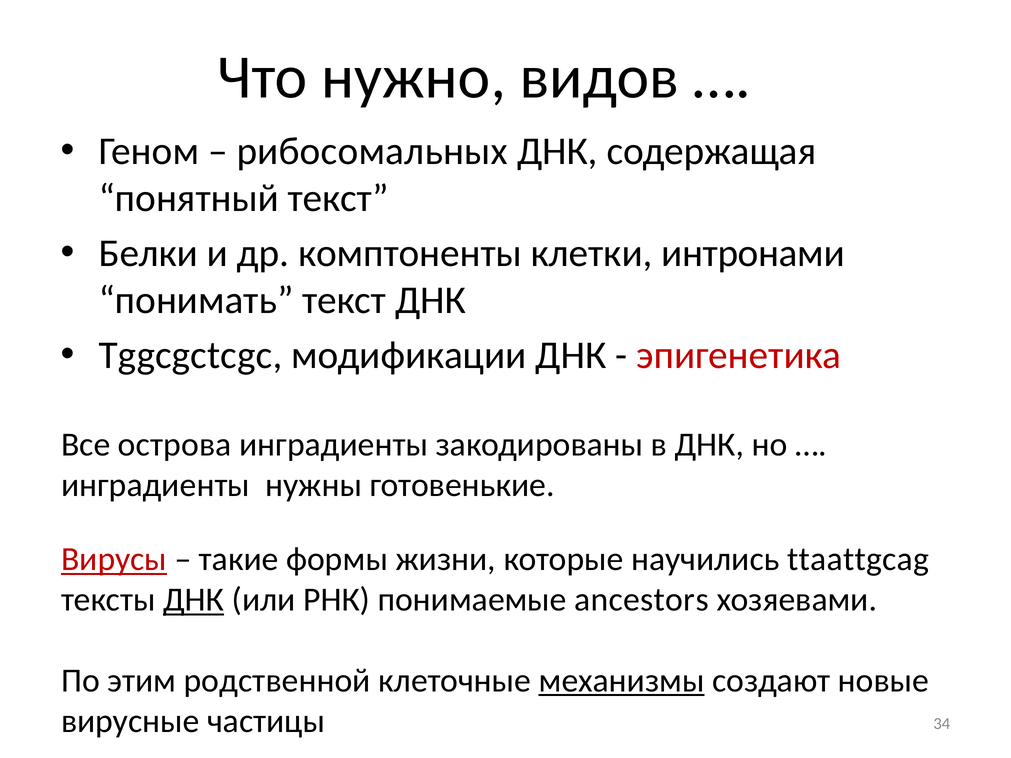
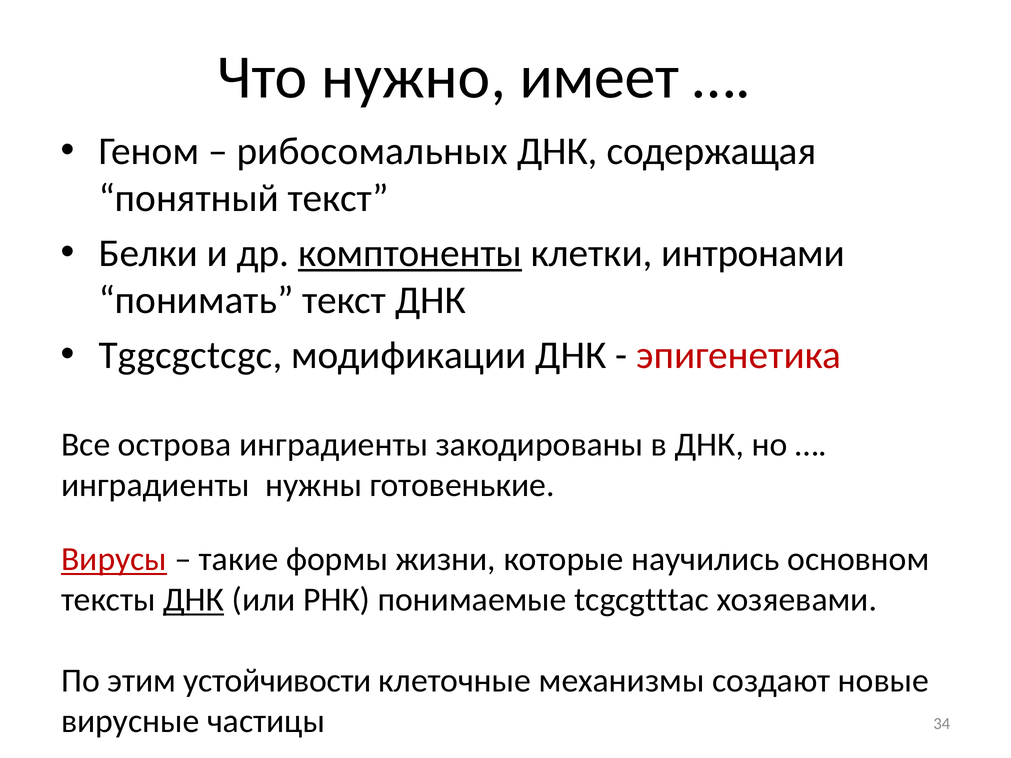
видов: видов -> имеет
комптоненты underline: none -> present
ttaattgcag: ttaattgcag -> основном
ancestors: ancestors -> tcgcgtttac
родственной: родственной -> устойчивости
механизмы underline: present -> none
